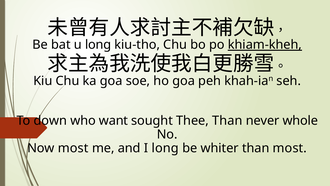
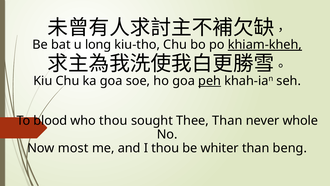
peh underline: none -> present
down: down -> blood
who want: want -> thou
I long: long -> thou
than most: most -> beng
